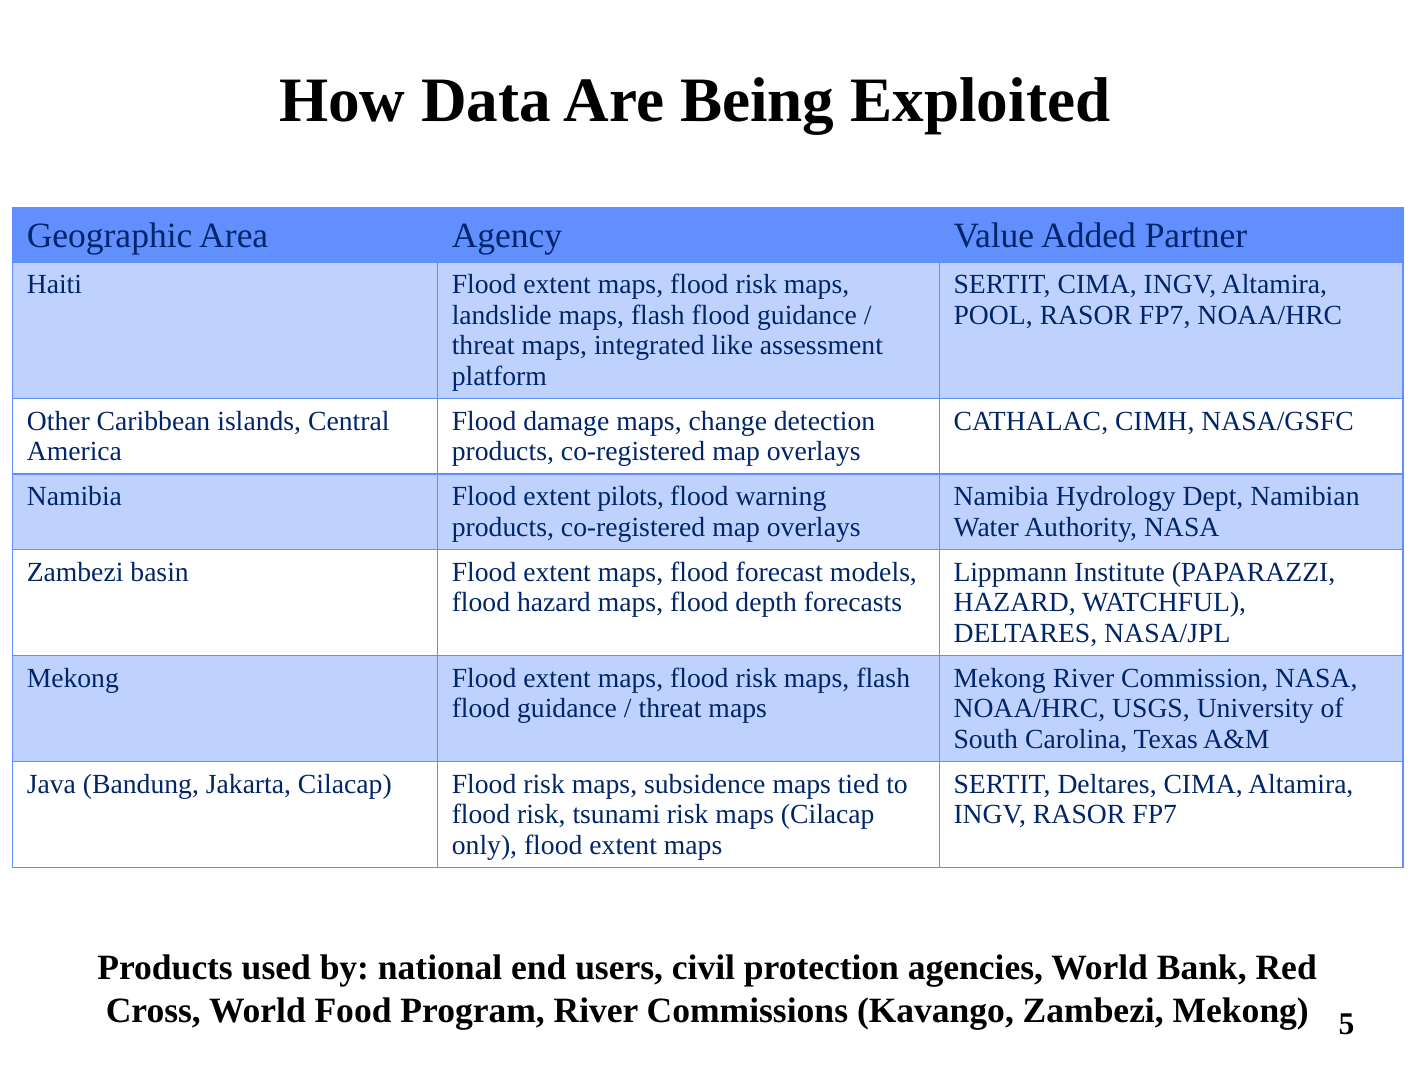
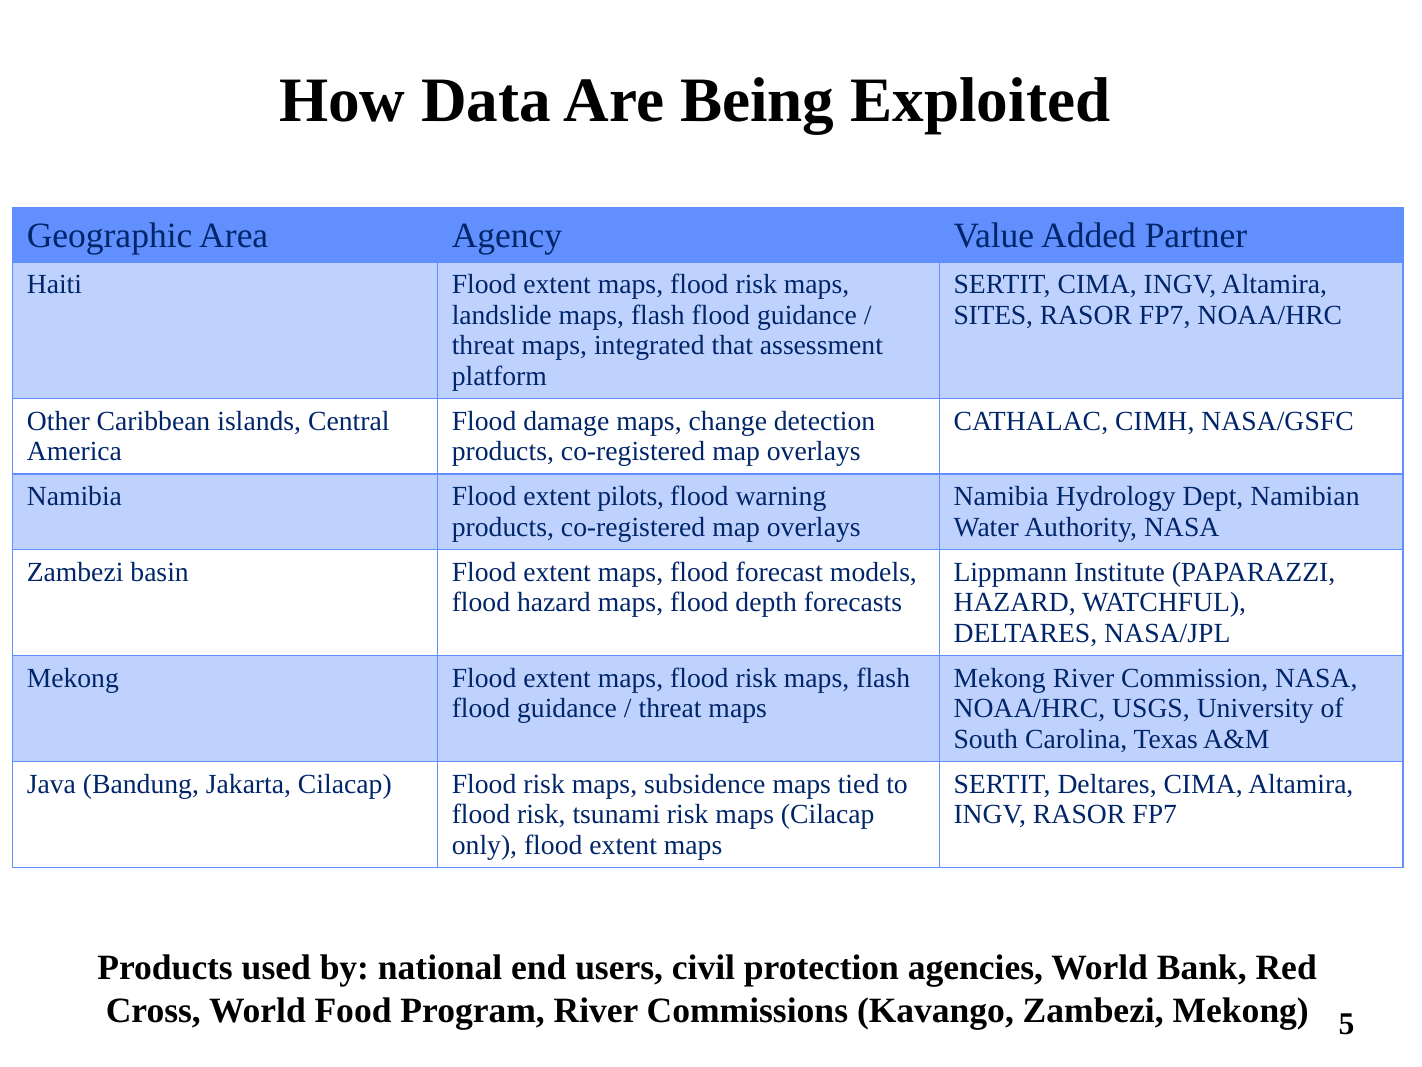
POOL: POOL -> SITES
like: like -> that
